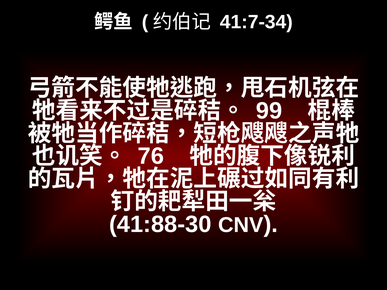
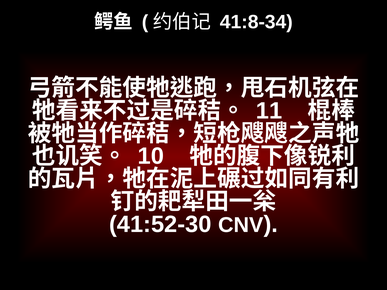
41:7-34: 41:7-34 -> 41:8-34
99: 99 -> 11
76: 76 -> 10
41:88-30: 41:88-30 -> 41:52-30
